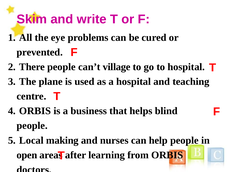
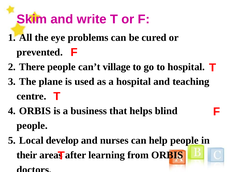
making: making -> develop
open: open -> their
